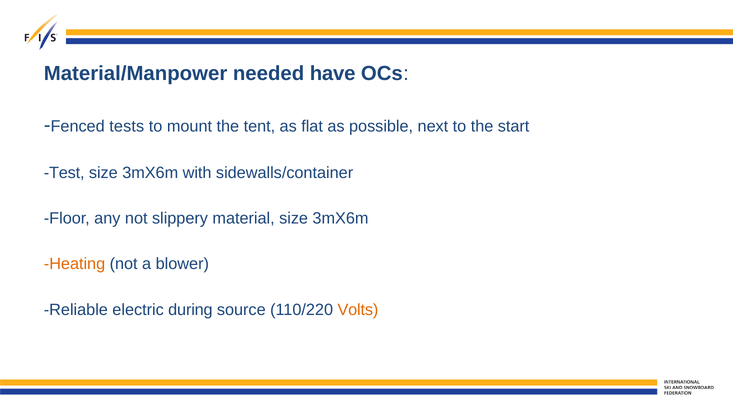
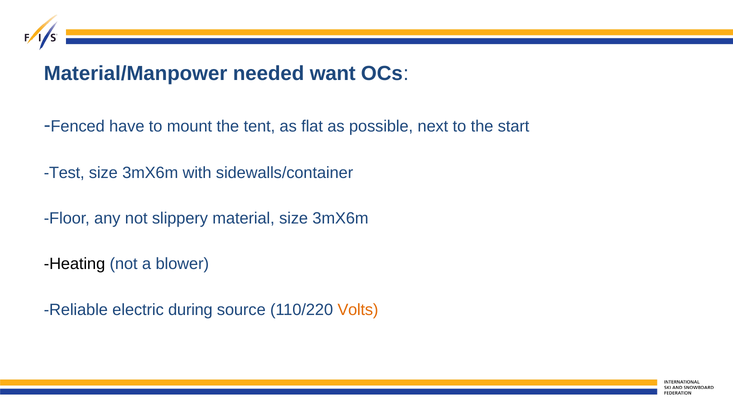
have: have -> want
tests: tests -> have
Heating colour: orange -> black
